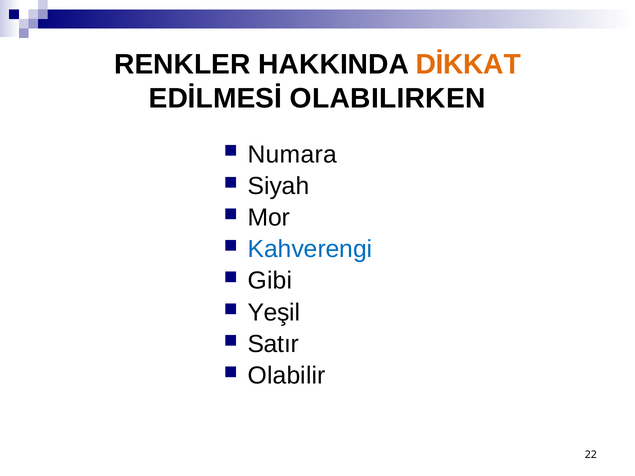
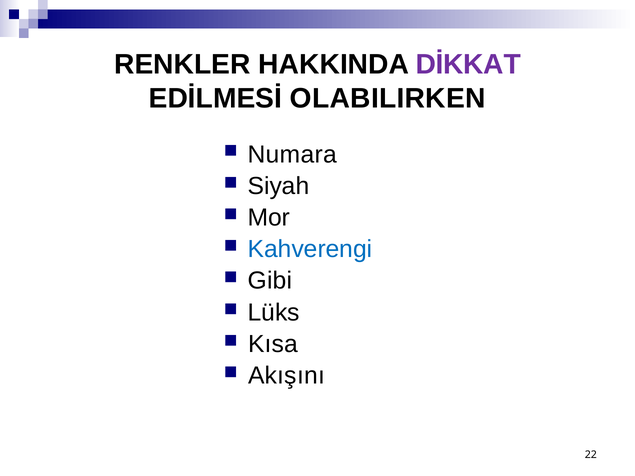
DİKKAT colour: orange -> purple
Yeşil: Yeşil -> Lüks
Satır: Satır -> Kısa
Olabilir: Olabilir -> Akışını
